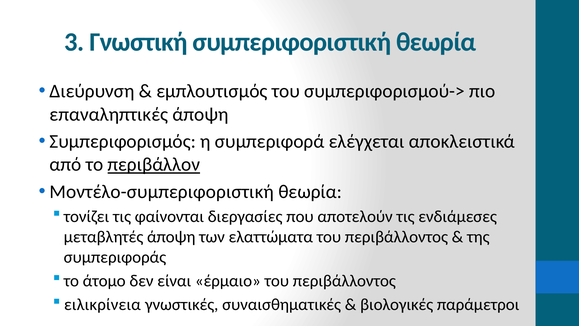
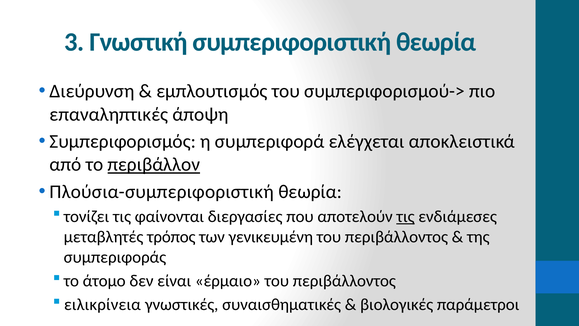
Μοντέλο-συμπεριφοριστική: Μοντέλο-συμπεριφοριστική -> Πλούσια-συμπεριφοριστική
τις at (406, 216) underline: none -> present
μεταβλητές άποψη: άποψη -> τρόπος
ελαττώματα: ελαττώματα -> γενικευμένη
